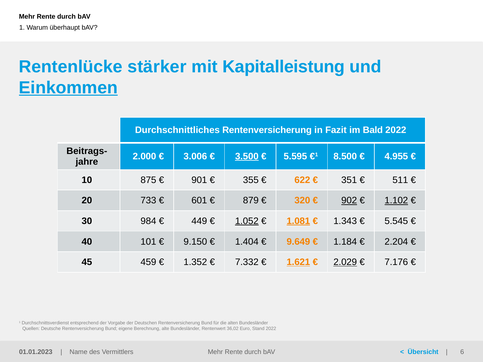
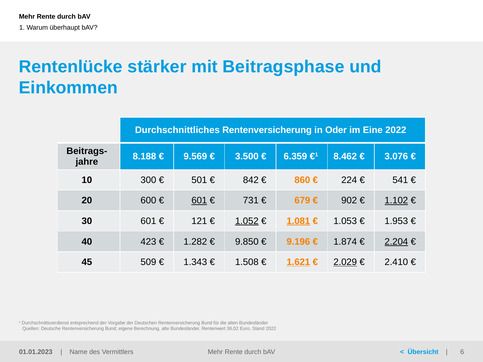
Kapitalleistung: Kapitalleistung -> Beitragsphase
Einkommen underline: present -> none
Fazit: Fazit -> Oder
Bald: Bald -> Eine
2.000: 2.000 -> 8.188
3.006: 3.006 -> 9.569
3.500 underline: present -> none
5.595: 5.595 -> 6.359
8.500: 8.500 -> 8.462
4.955: 4.955 -> 3.076
875: 875 -> 300
901: 901 -> 501
355: 355 -> 842
622: 622 -> 860
351: 351 -> 224
511: 511 -> 541
733: 733 -> 600
601 at (199, 201) underline: none -> present
879: 879 -> 731
320: 320 -> 679
902 underline: present -> none
30 984: 984 -> 601
449: 449 -> 121
1.343: 1.343 -> 1.053
5.545: 5.545 -> 1.953
101: 101 -> 423
9.150: 9.150 -> 1.282
1.404: 1.404 -> 9.850
9.649: 9.649 -> 9.196
1.184: 1.184 -> 1.874
2.204 underline: none -> present
459: 459 -> 509
1.352: 1.352 -> 1.343
7.332: 7.332 -> 1.508
7.176: 7.176 -> 2.410
